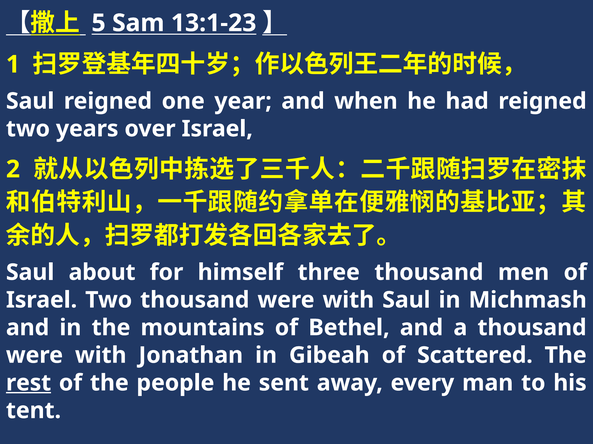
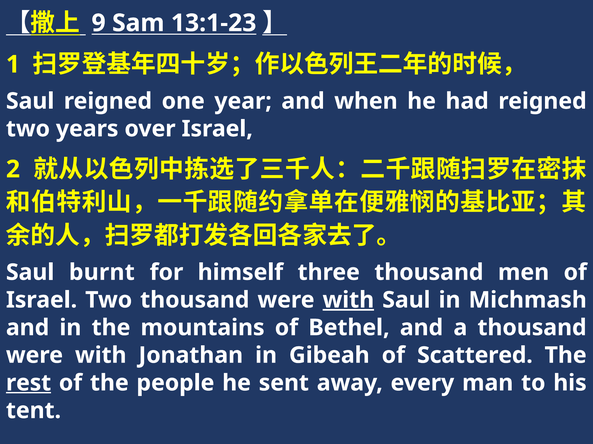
5: 5 -> 9
about: about -> burnt
with at (348, 300) underline: none -> present
